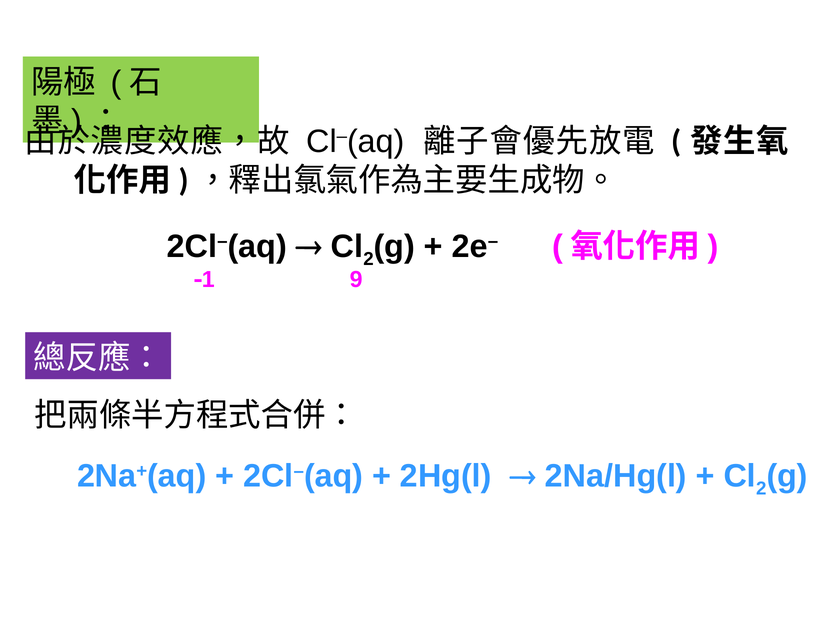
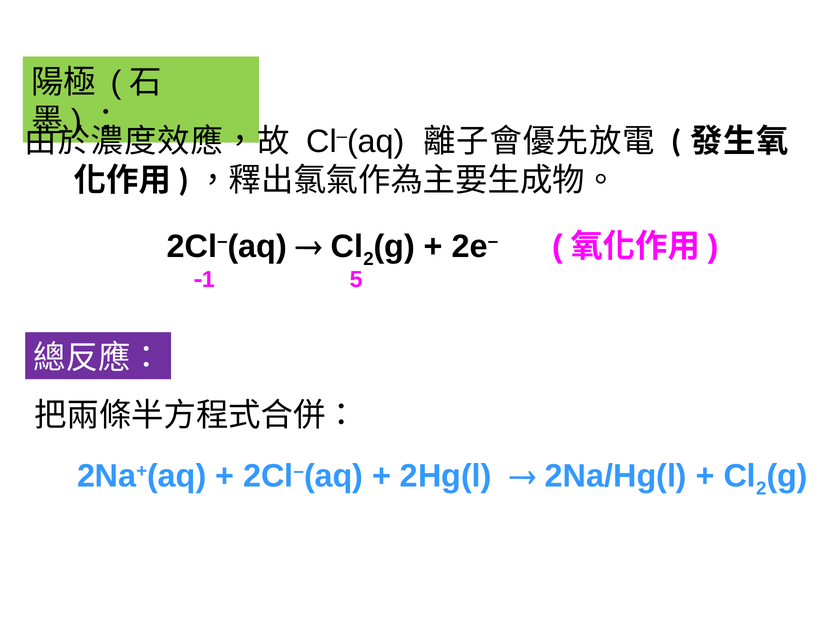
9: 9 -> 5
